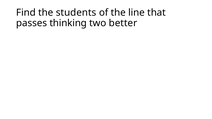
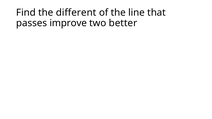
students: students -> different
thinking: thinking -> improve
